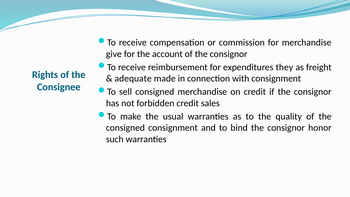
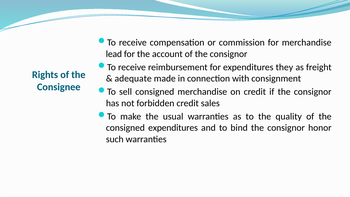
give: give -> lead
consigned consignment: consignment -> expenditures
